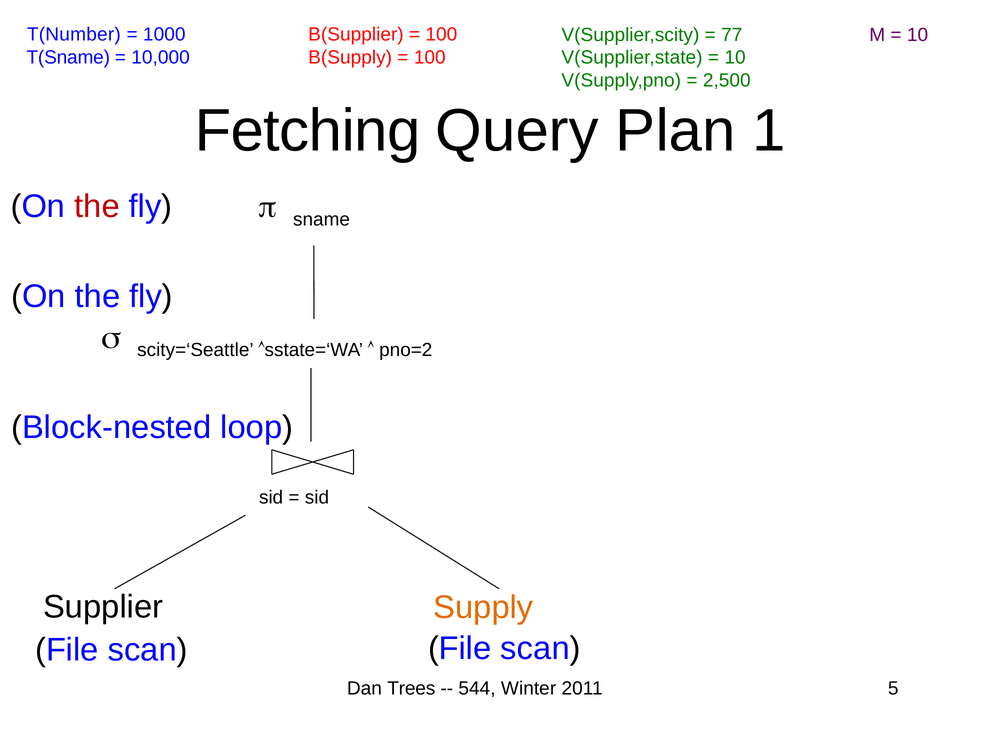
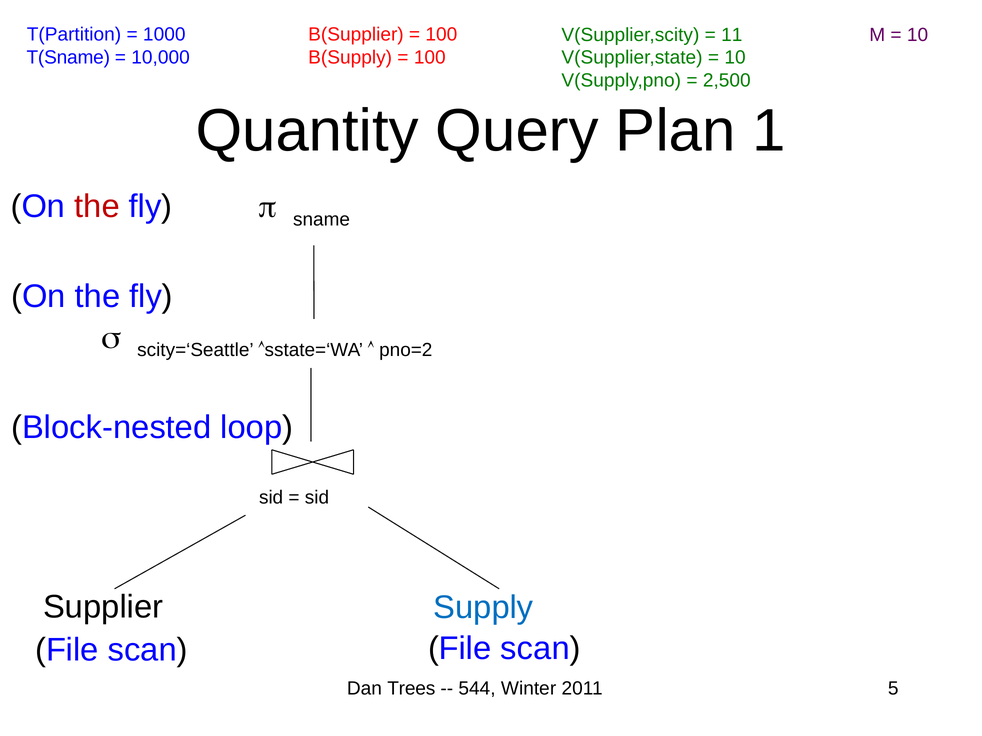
T(Number: T(Number -> T(Partition
77: 77 -> 11
Fetching: Fetching -> Quantity
Supply colour: orange -> blue
